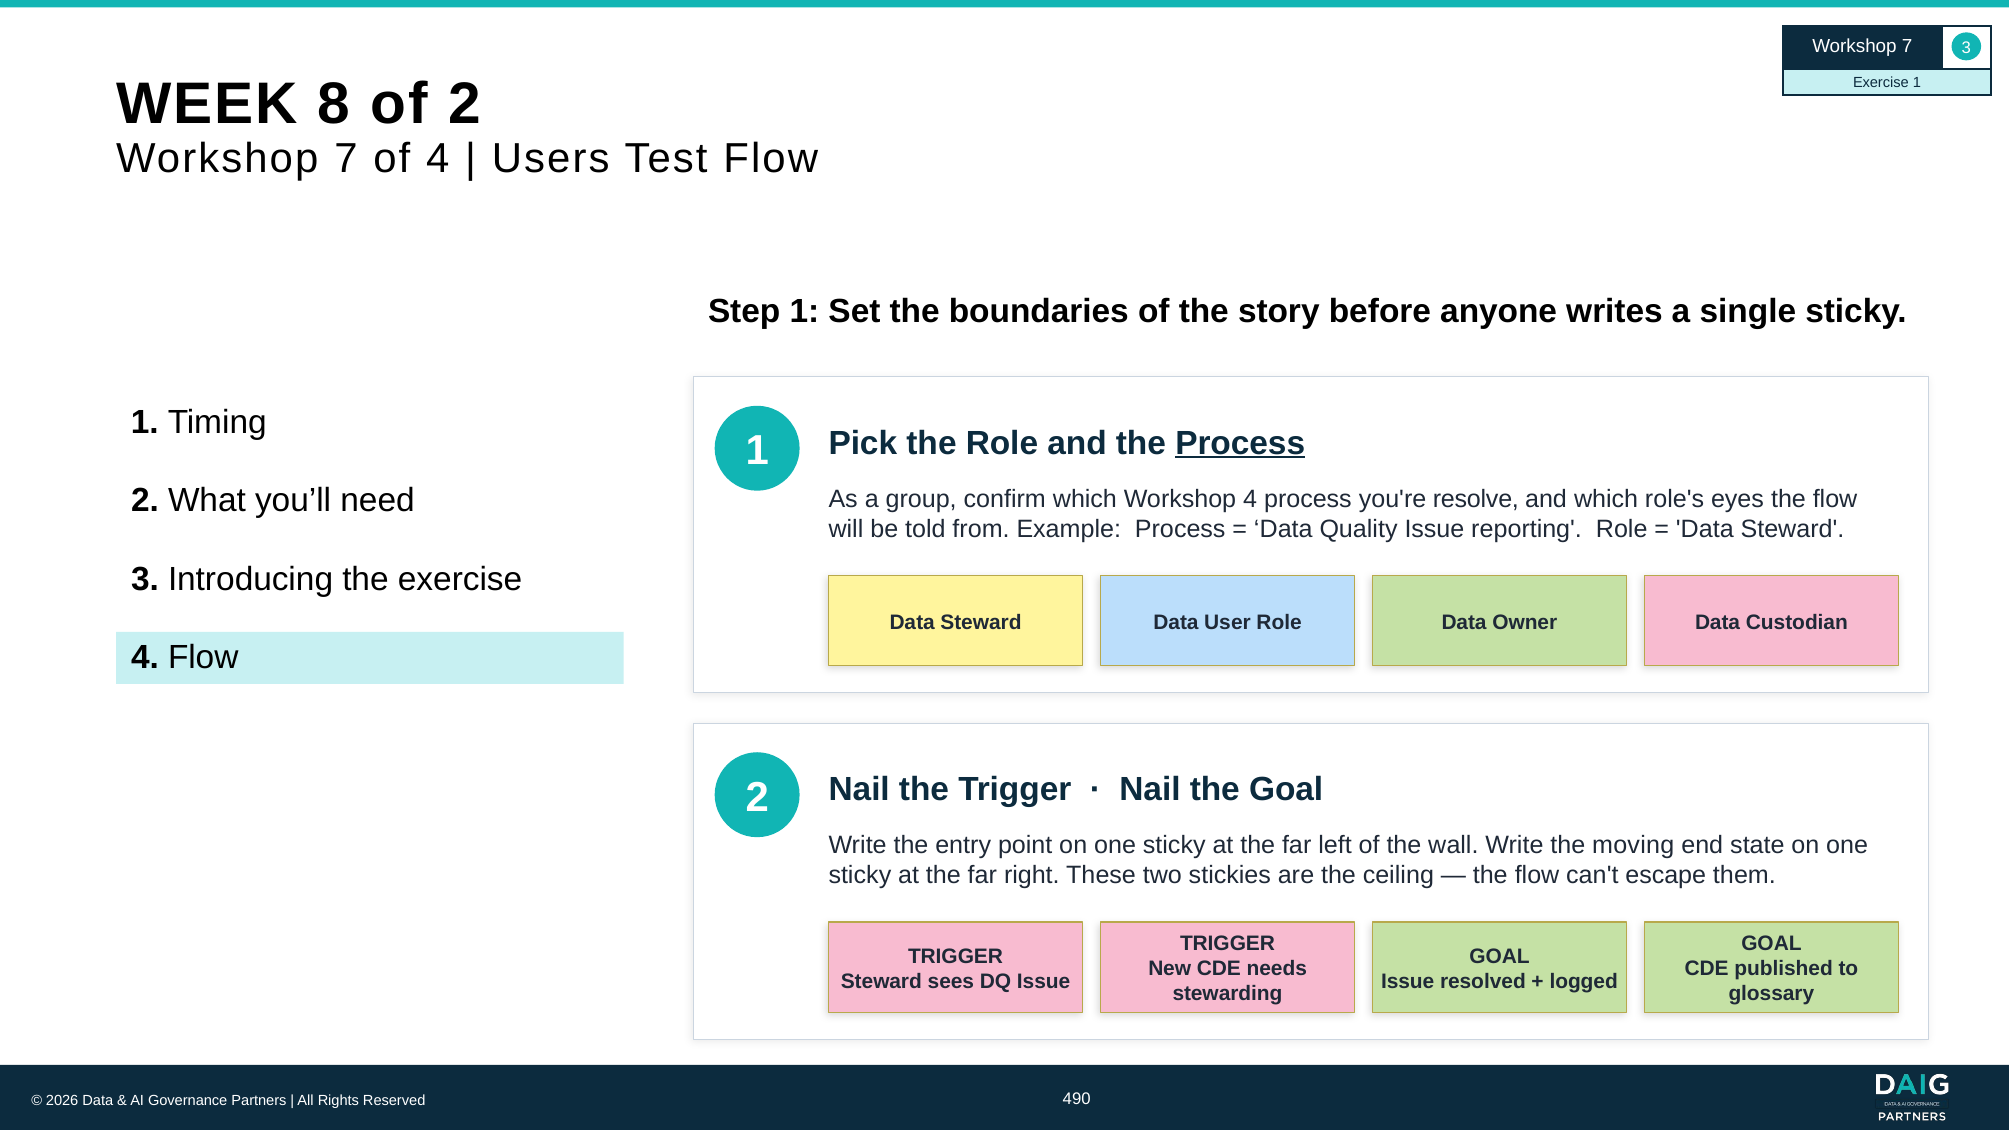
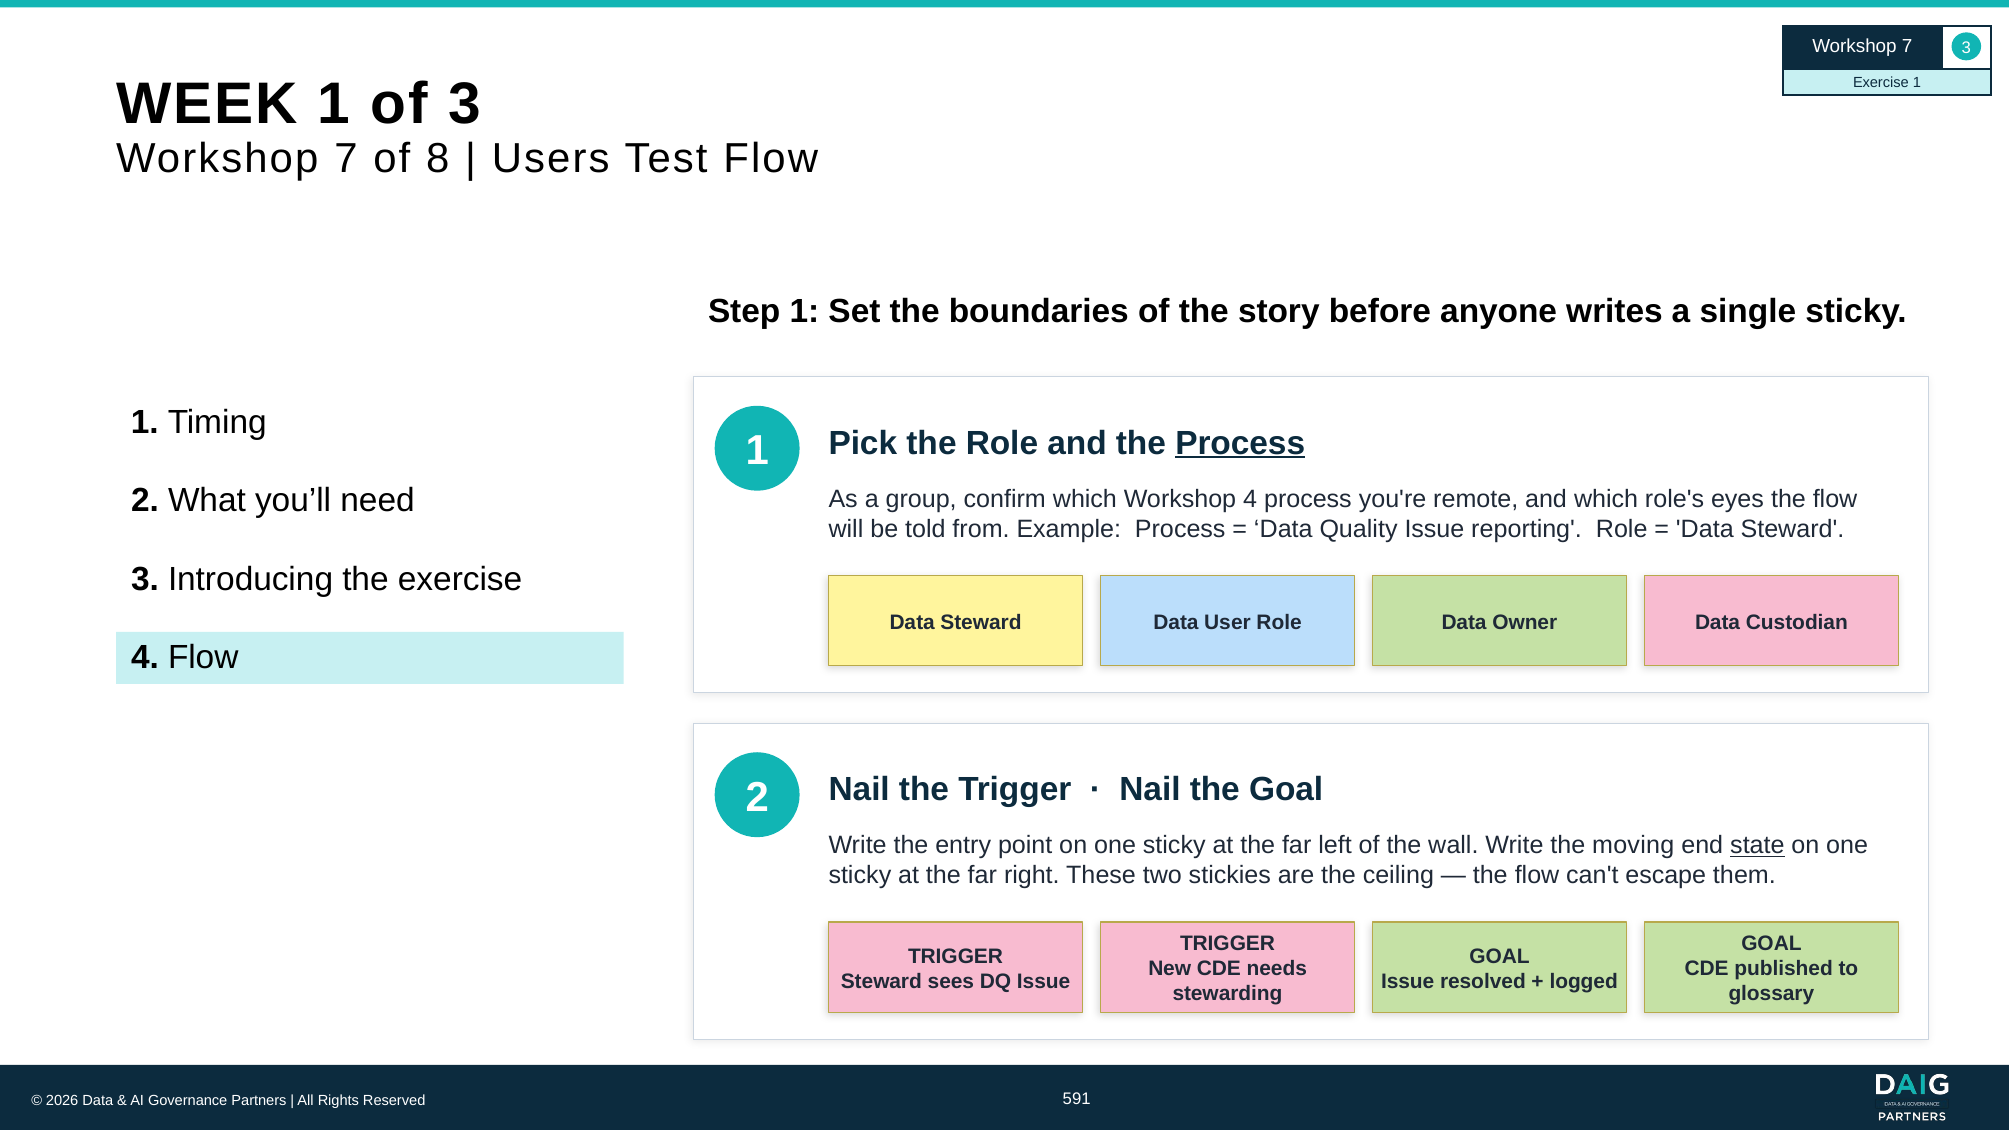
WEEK 8: 8 -> 1
of 2: 2 -> 3
of 4: 4 -> 8
resolve: resolve -> remote
state underline: none -> present
490: 490 -> 591
